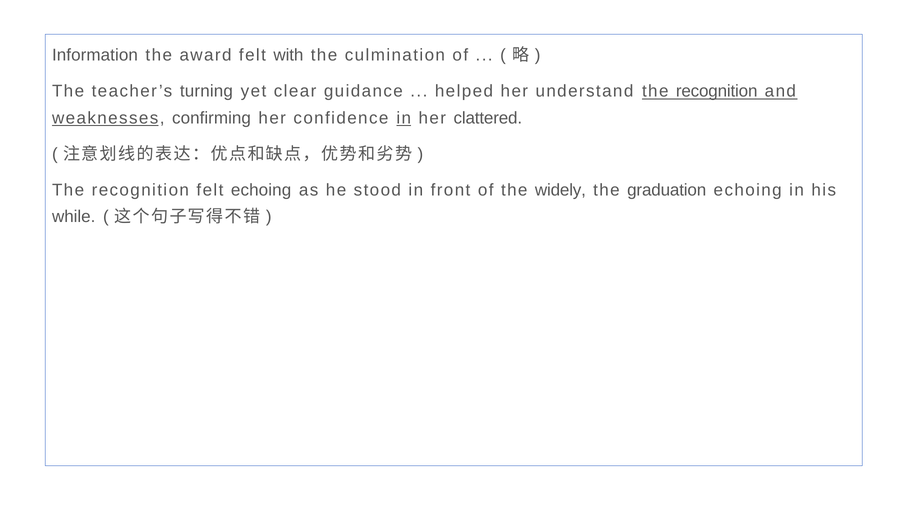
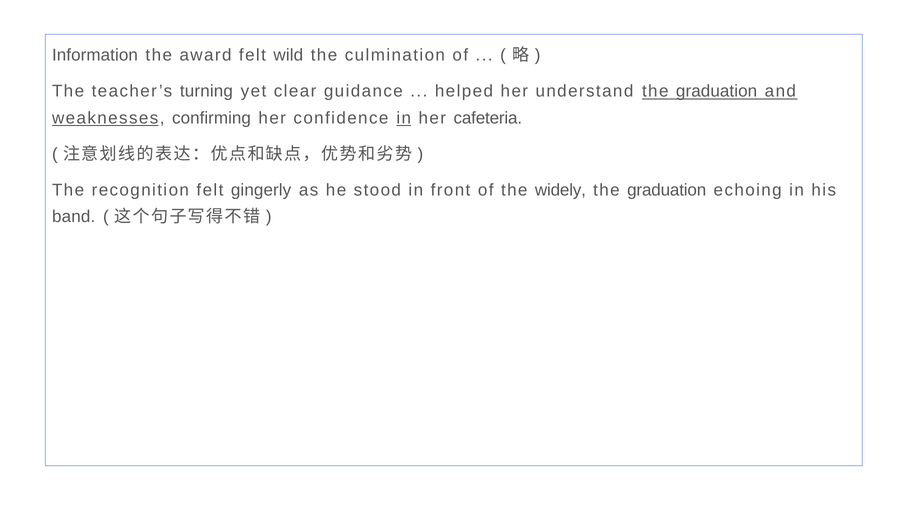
with: with -> wild
understand the recognition: recognition -> graduation
clattered: clattered -> cafeteria
felt echoing: echoing -> gingerly
while: while -> band
